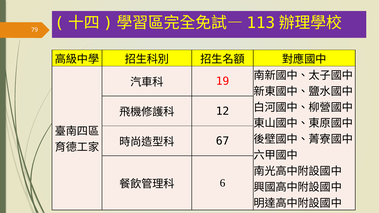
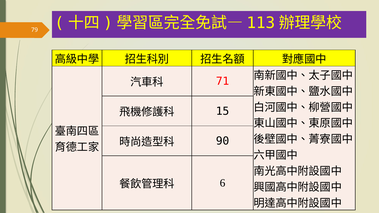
19: 19 -> 71
12: 12 -> 15
67: 67 -> 90
